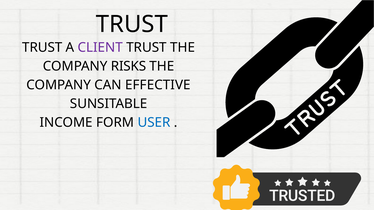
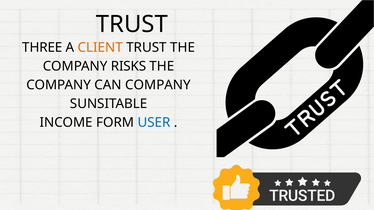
TRUST at (42, 48): TRUST -> THREE
CLIENT colour: purple -> orange
CAN EFFECTIVE: EFFECTIVE -> COMPANY
